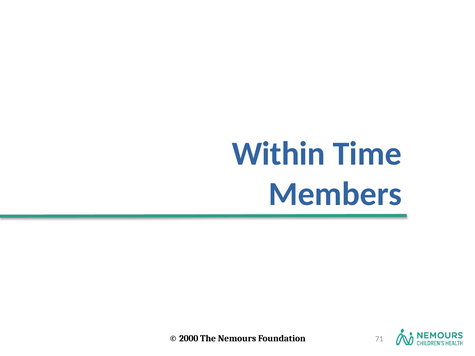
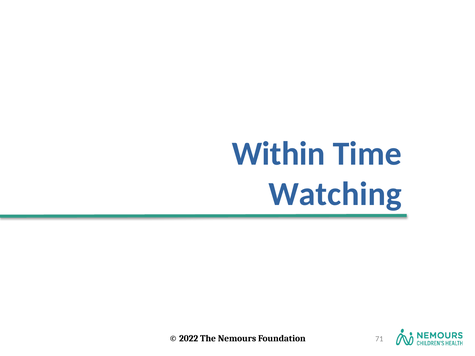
Members: Members -> Watching
2000: 2000 -> 2022
